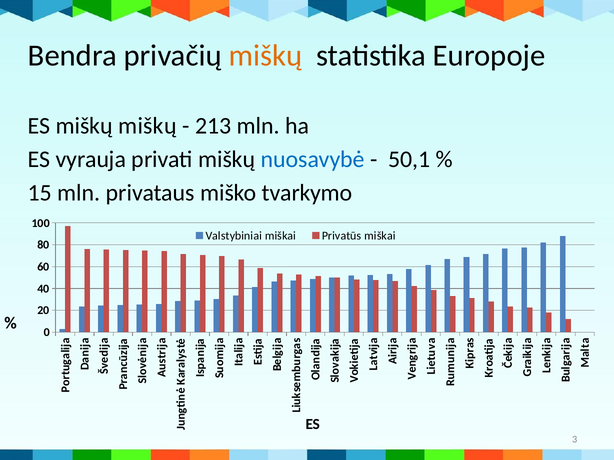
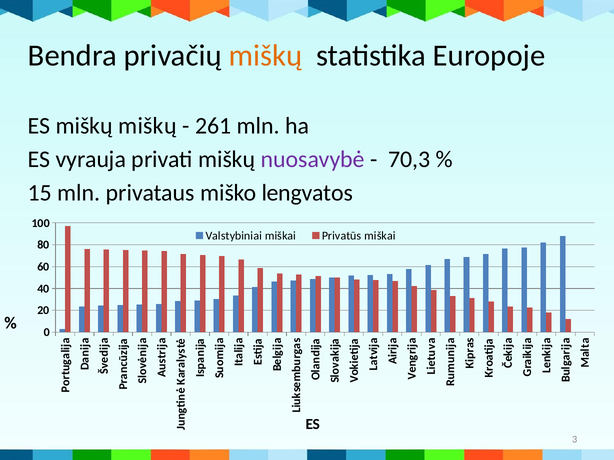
213: 213 -> 261
nuosavybė colour: blue -> purple
50,1: 50,1 -> 70,3
tvarkymo: tvarkymo -> lengvatos
